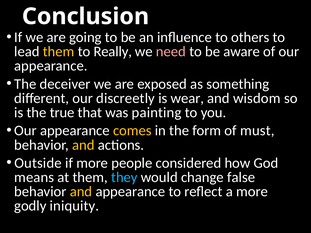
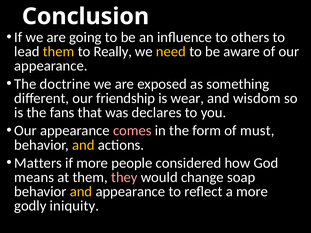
need colour: pink -> yellow
deceiver: deceiver -> doctrine
discreetly: discreetly -> friendship
true: true -> fans
painting: painting -> declares
comes colour: yellow -> pink
Outside: Outside -> Matters
they colour: light blue -> pink
false: false -> soap
